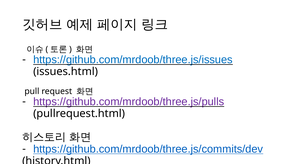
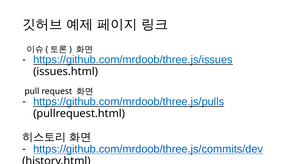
https://github.com/mrdoob/three.js/pulls colour: purple -> blue
